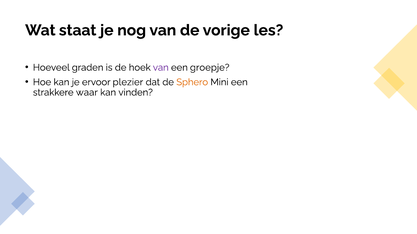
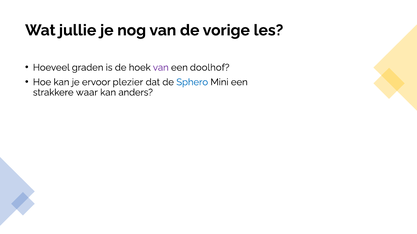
staat: staat -> jullie
groepje: groepje -> doolhof
Sphero colour: orange -> blue
vinden: vinden -> anders
